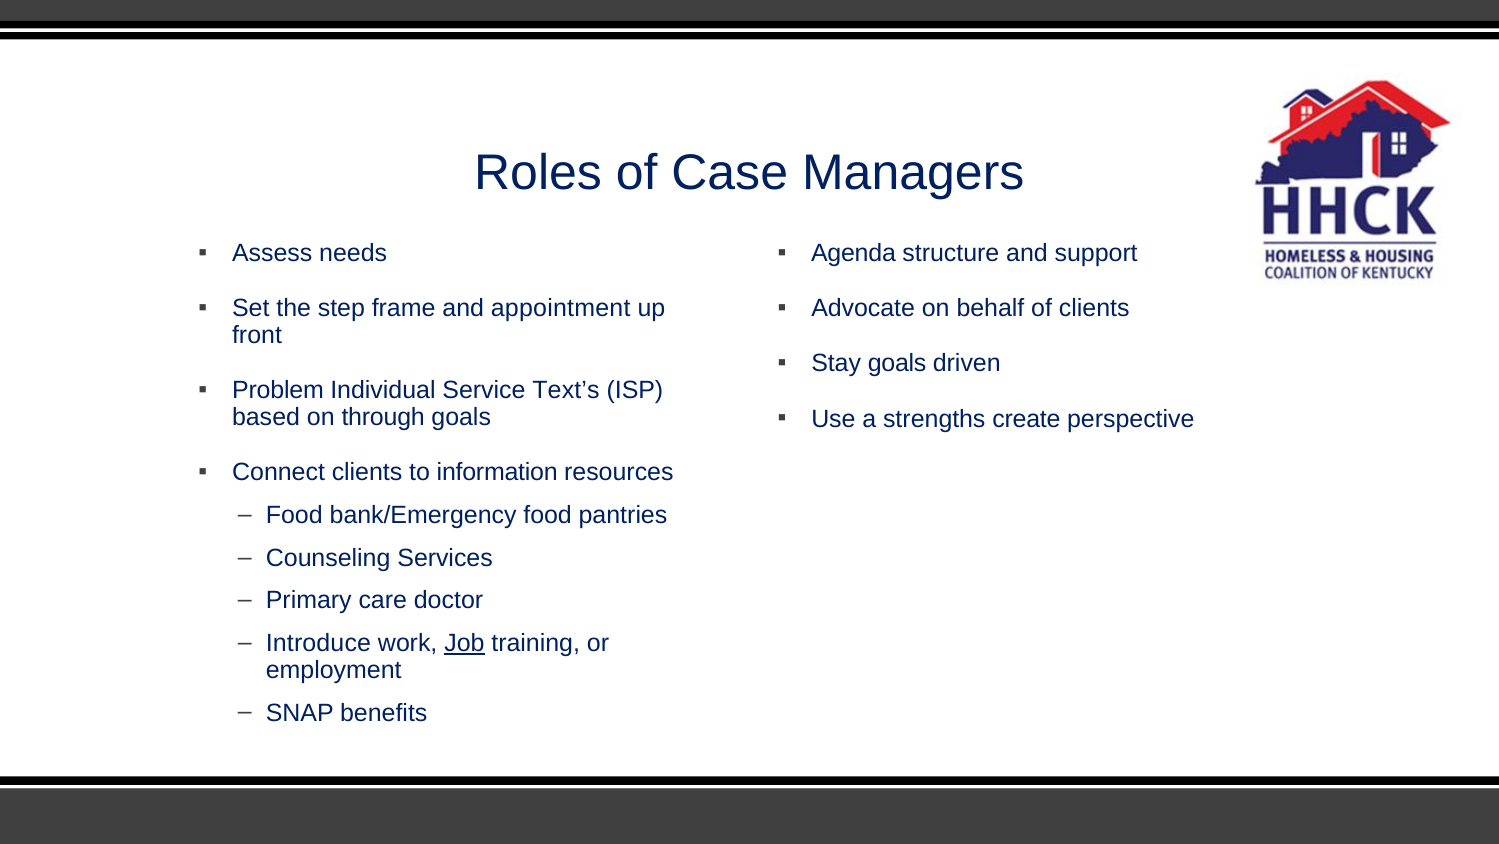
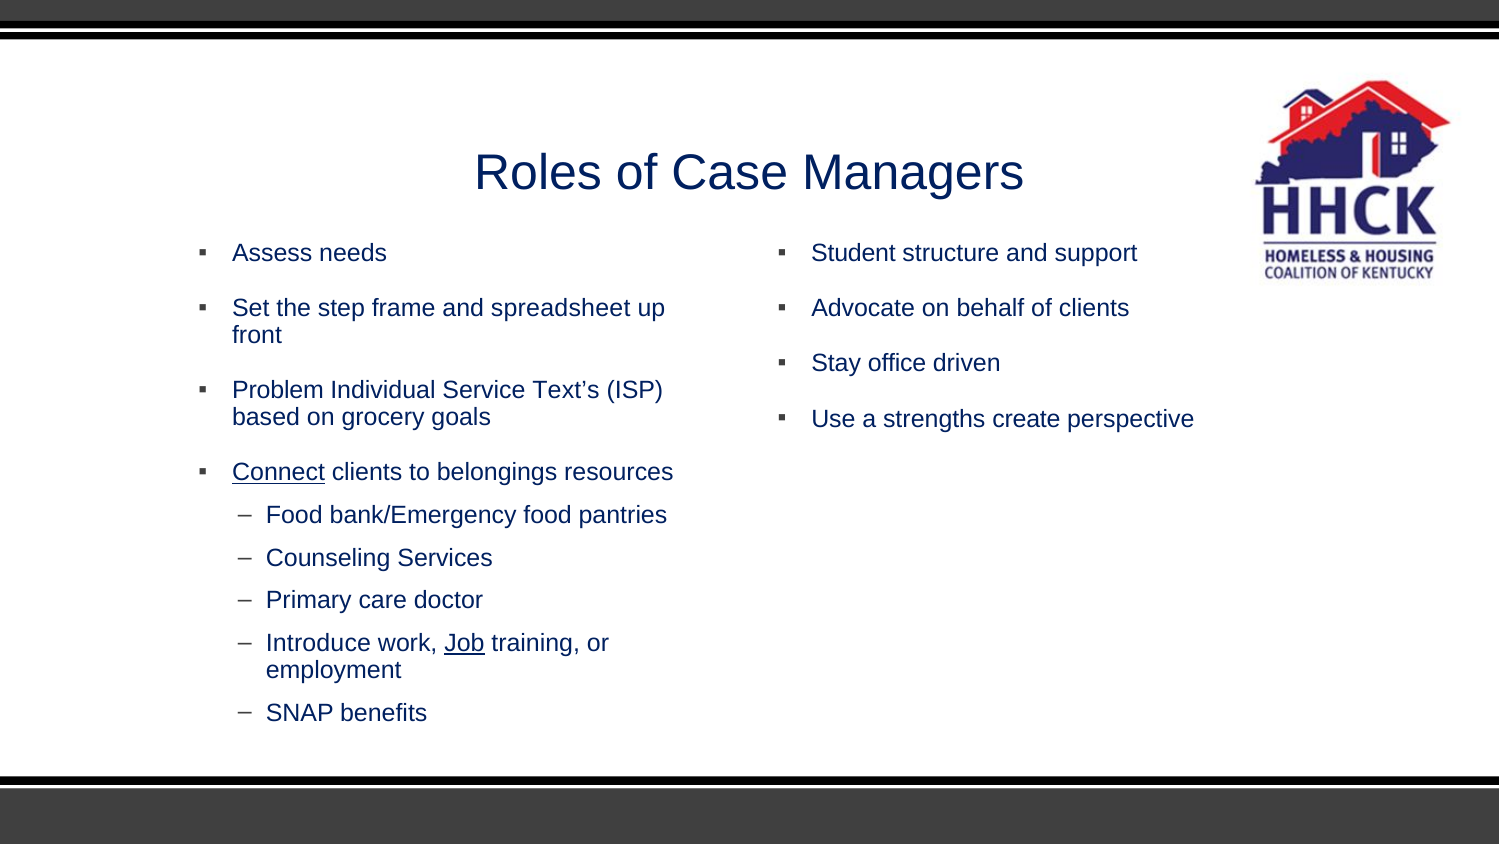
Agenda: Agenda -> Student
appointment: appointment -> spreadsheet
Stay goals: goals -> office
through: through -> grocery
Connect underline: none -> present
information: information -> belongings
